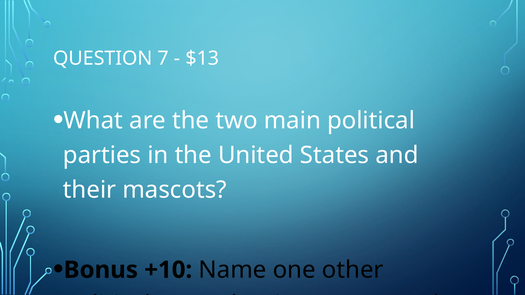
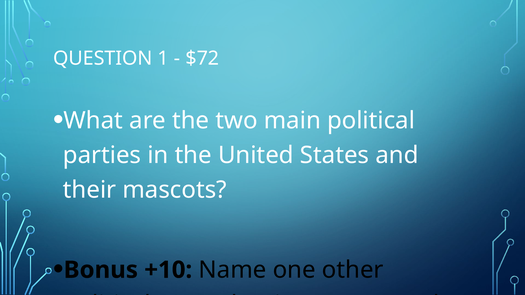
7: 7 -> 1
$13: $13 -> $72
